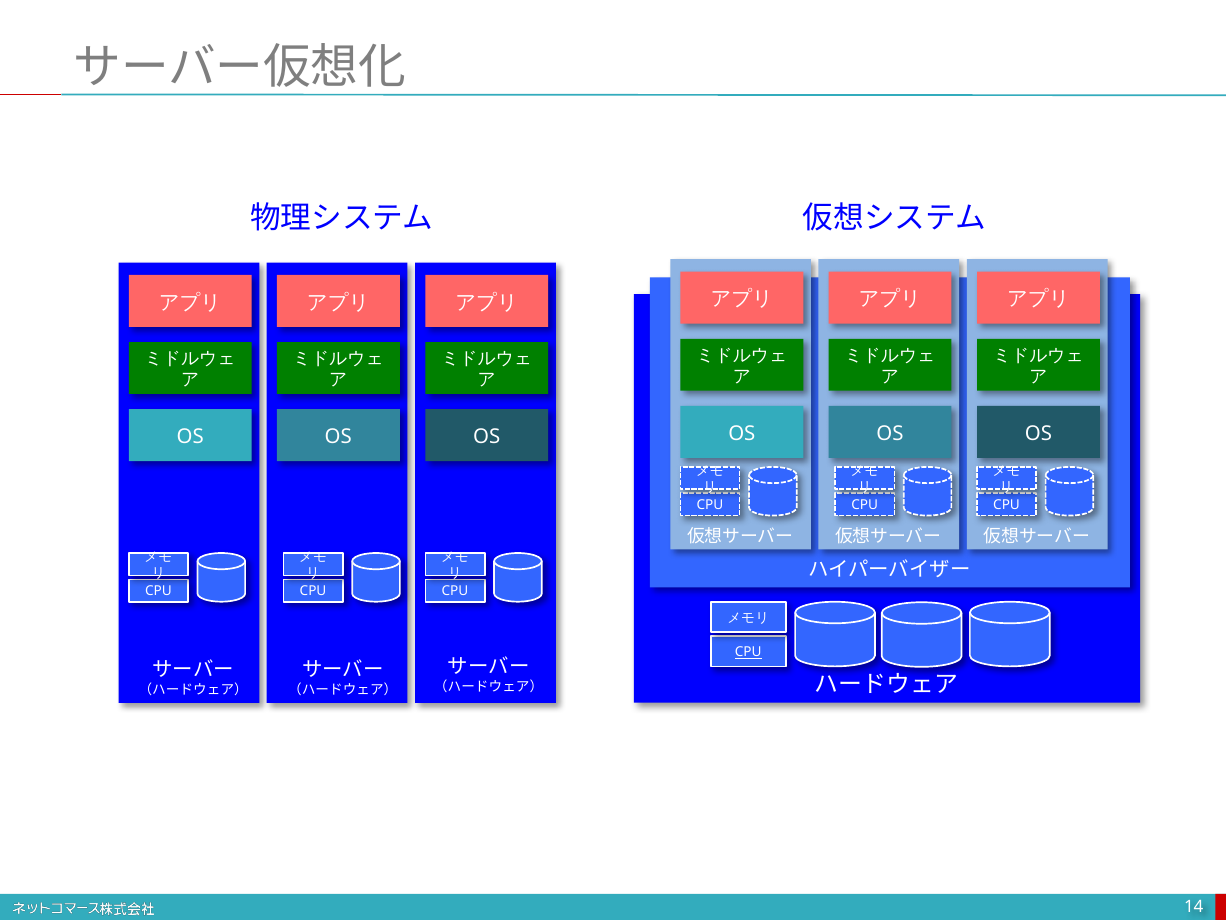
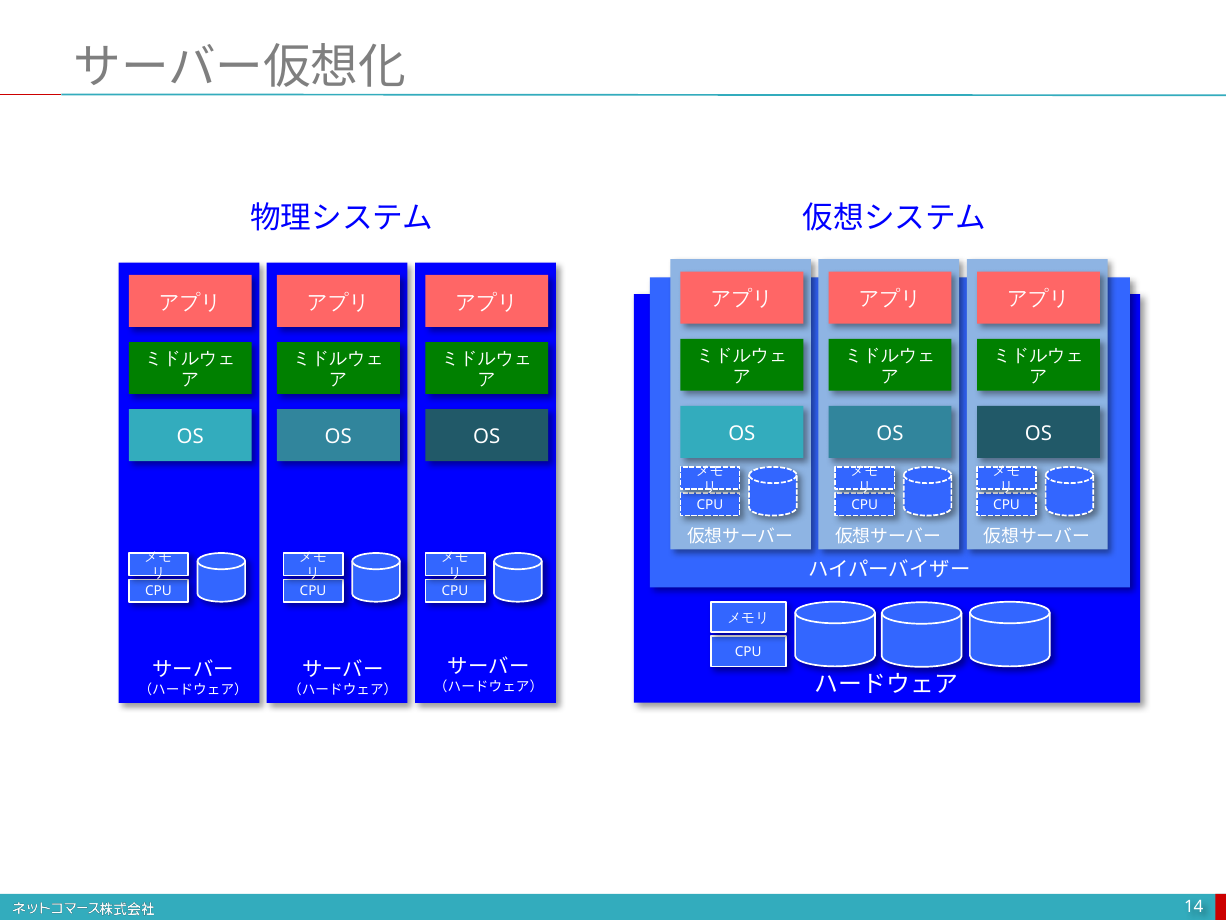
CPU at (748, 652) underline: present -> none
